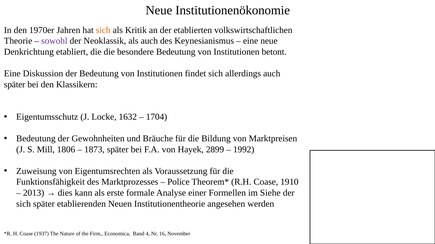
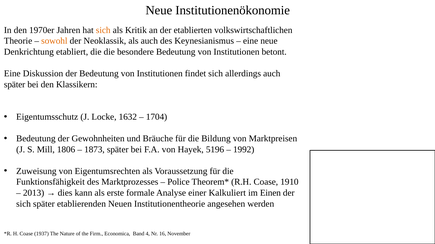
sowohl colour: purple -> orange
2899: 2899 -> 5196
Formellen: Formellen -> Kalkuliert
Siehe: Siehe -> Einen
